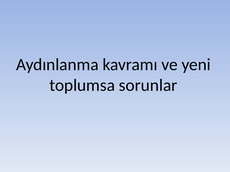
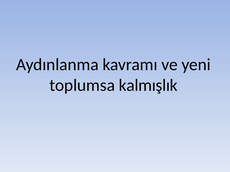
sorunlar: sorunlar -> kalmışlık
